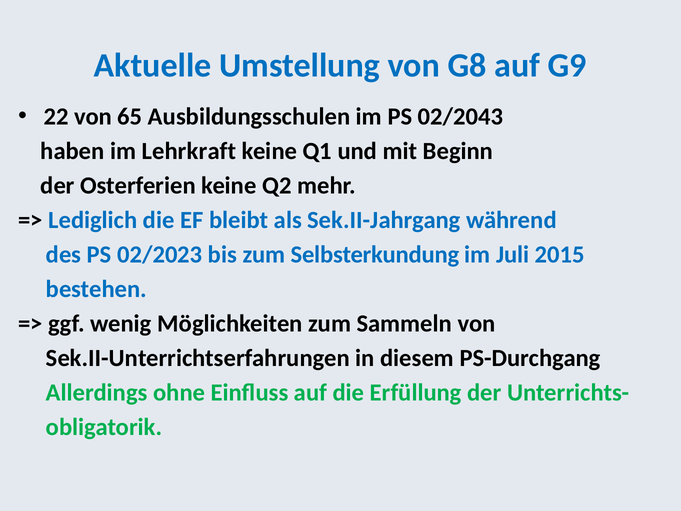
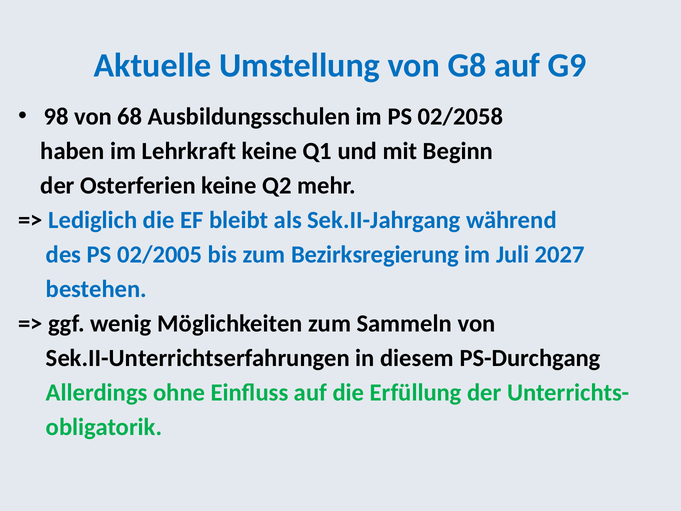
22: 22 -> 98
65: 65 -> 68
02/2043: 02/2043 -> 02/2058
02/2023: 02/2023 -> 02/2005
Selbsterkundung: Selbsterkundung -> Bezirksregierung
2015: 2015 -> 2027
